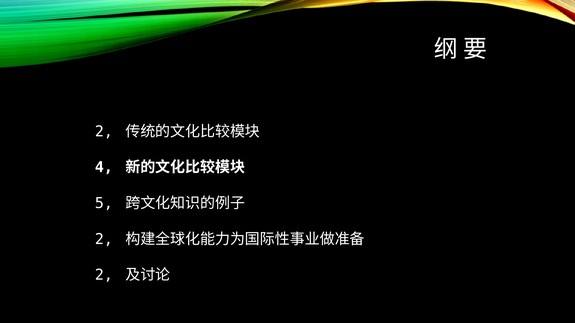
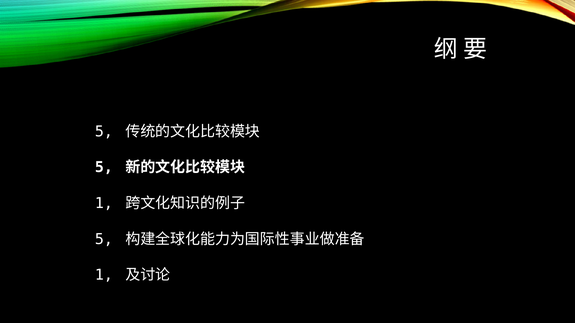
2 at (104, 132): 2 -> 5
4 at (104, 168): 4 -> 5
5 at (104, 204): 5 -> 1
2 at (104, 239): 2 -> 5
2 at (104, 275): 2 -> 1
